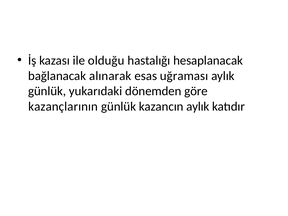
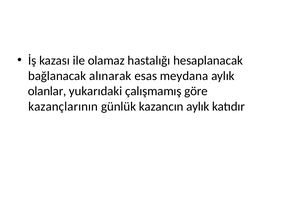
olduğu: olduğu -> olamaz
uğraması: uğraması -> meydana
günlük at (47, 91): günlük -> olanlar
dönemden: dönemden -> çalışmamış
